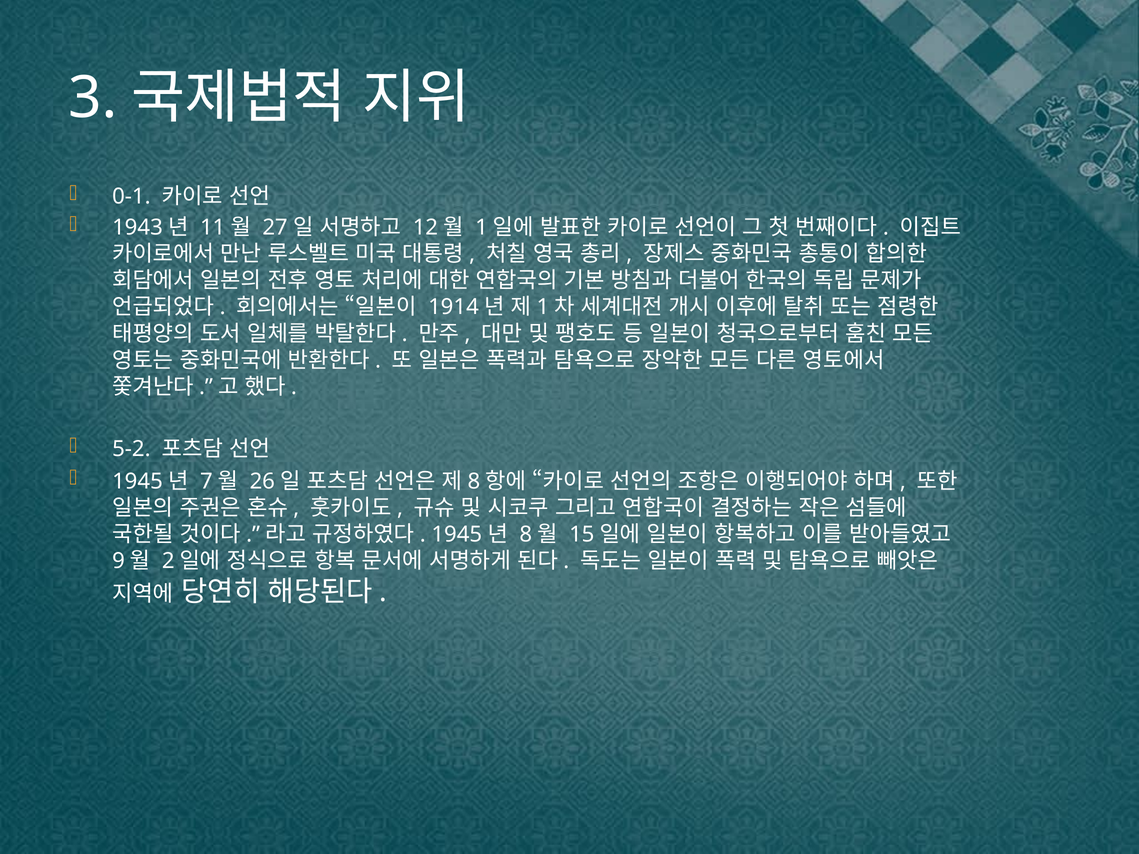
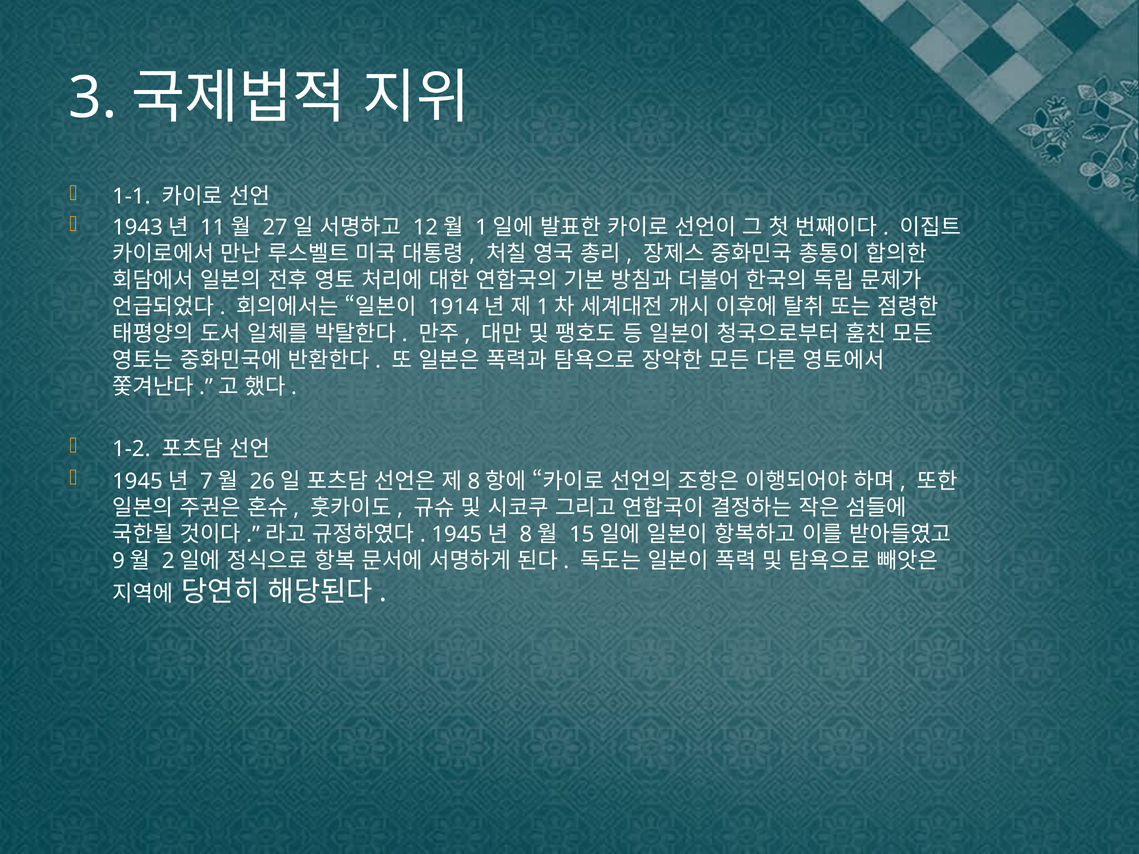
0-1: 0-1 -> 1-1
5-2: 5-2 -> 1-2
